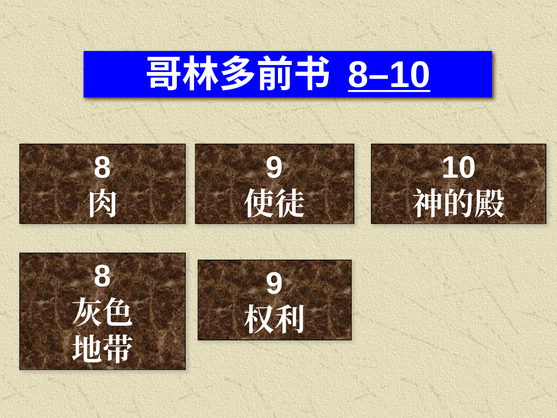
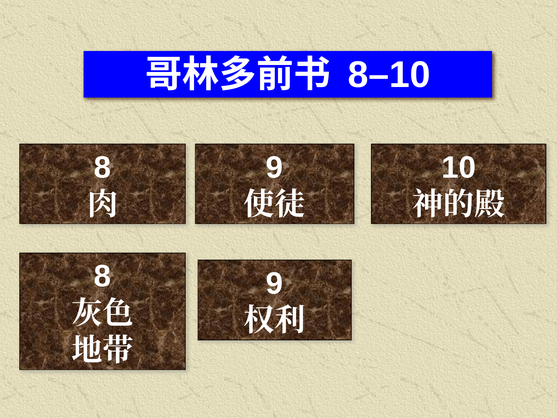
8–10 underline: present -> none
